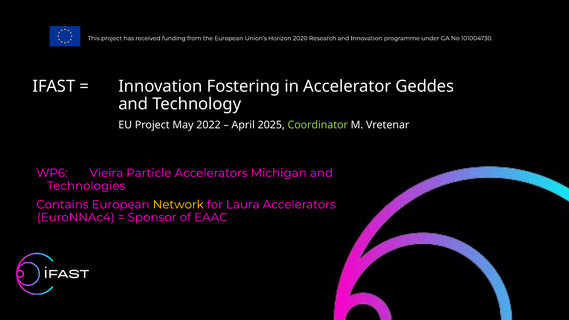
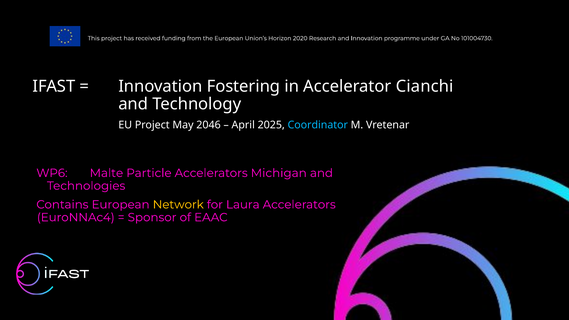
Geddes: Geddes -> Cianchi
2022: 2022 -> 2046
Coordinator colour: light green -> light blue
Vieira: Vieira -> Malte
